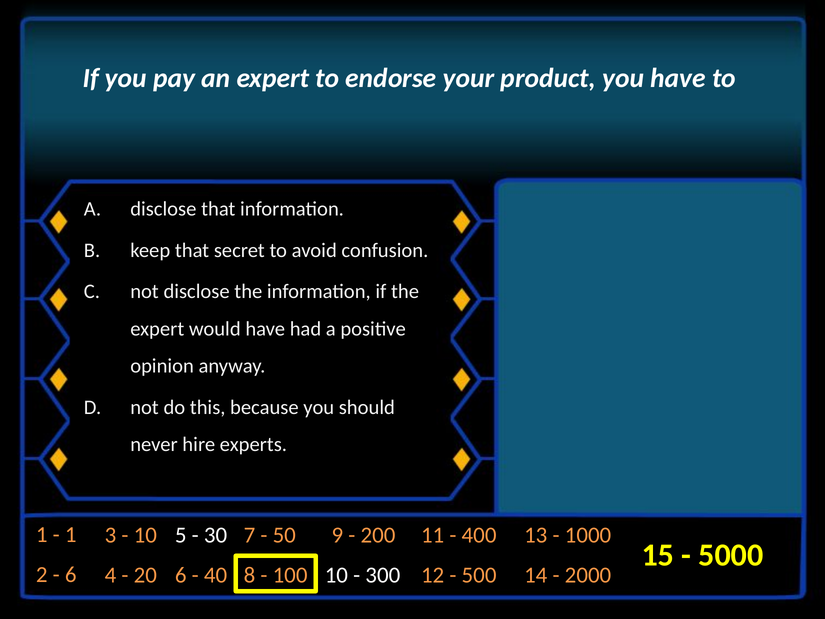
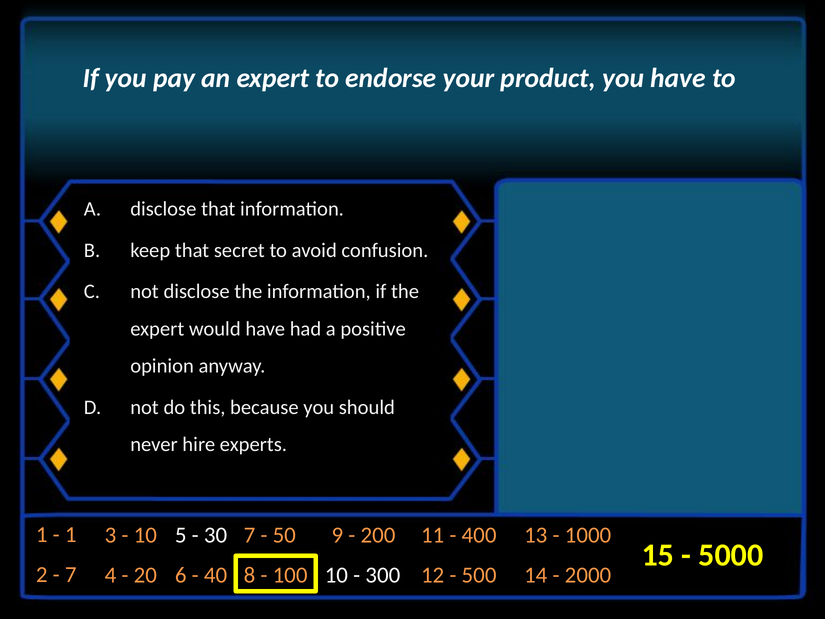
6 at (71, 575): 6 -> 7
